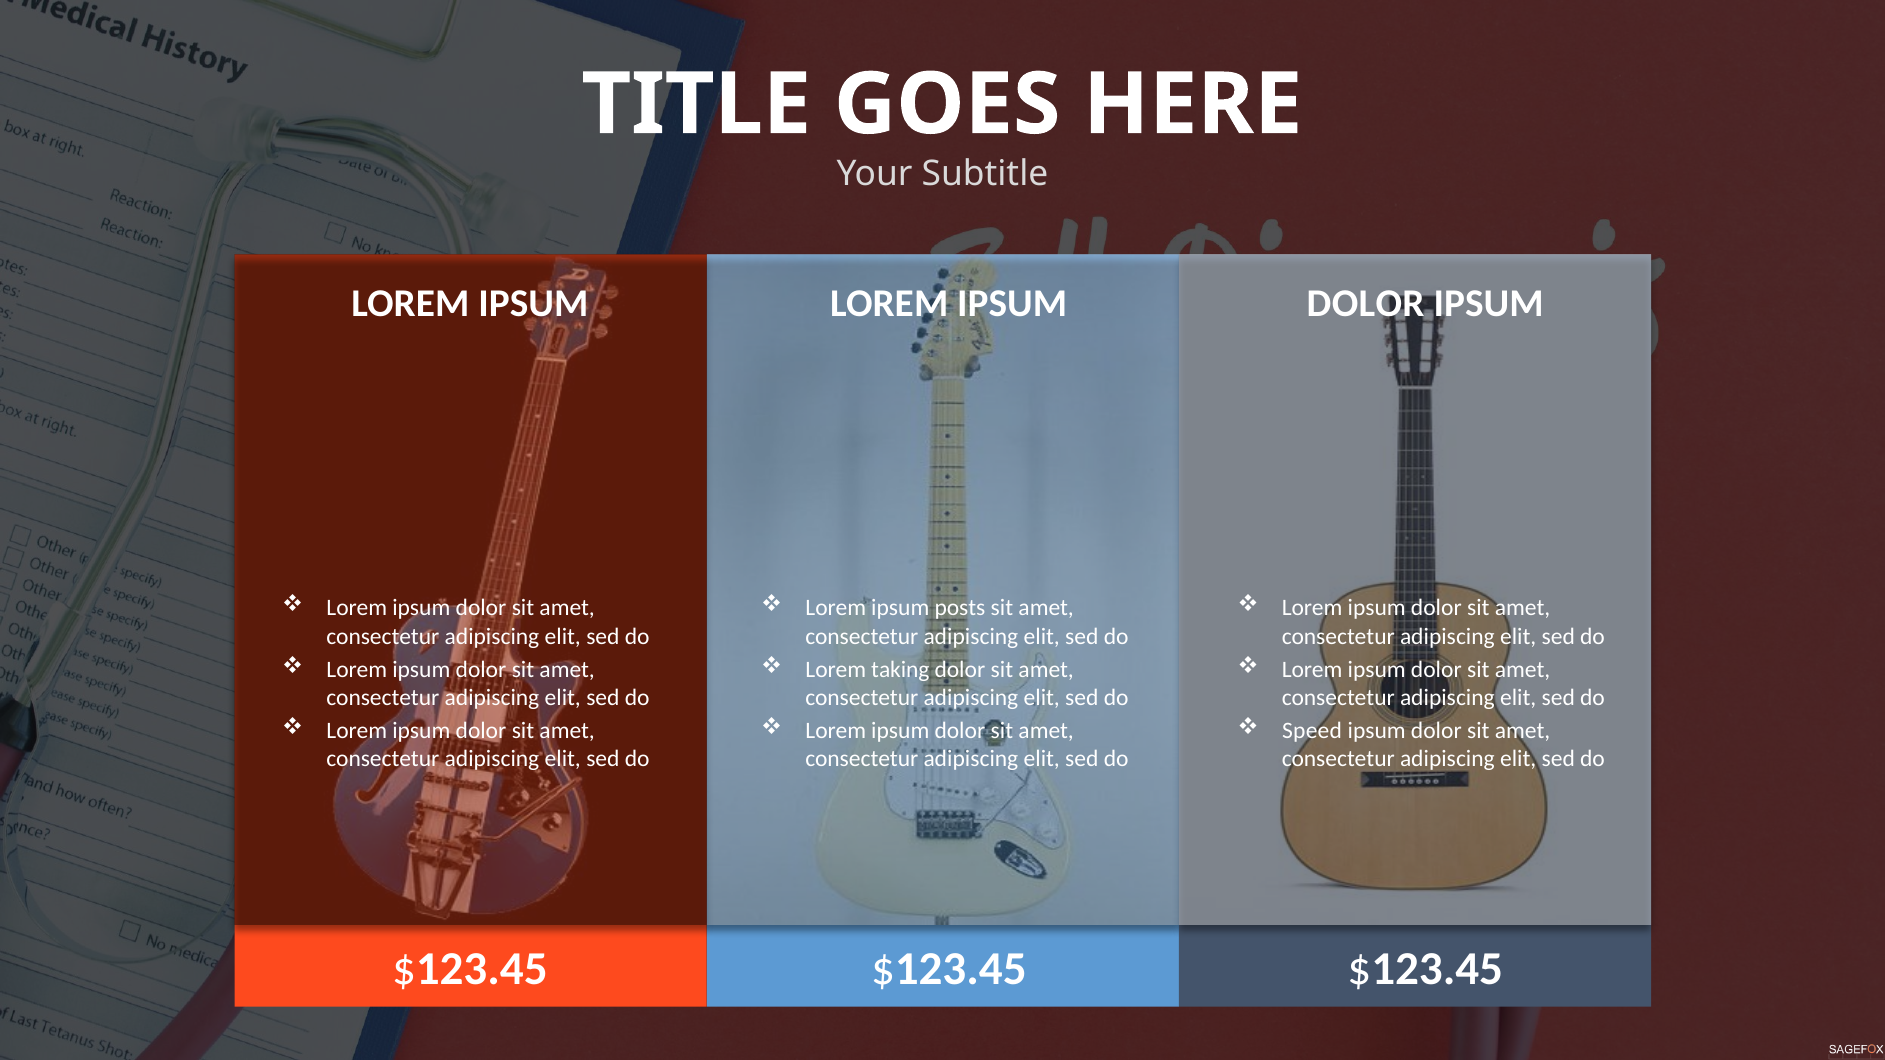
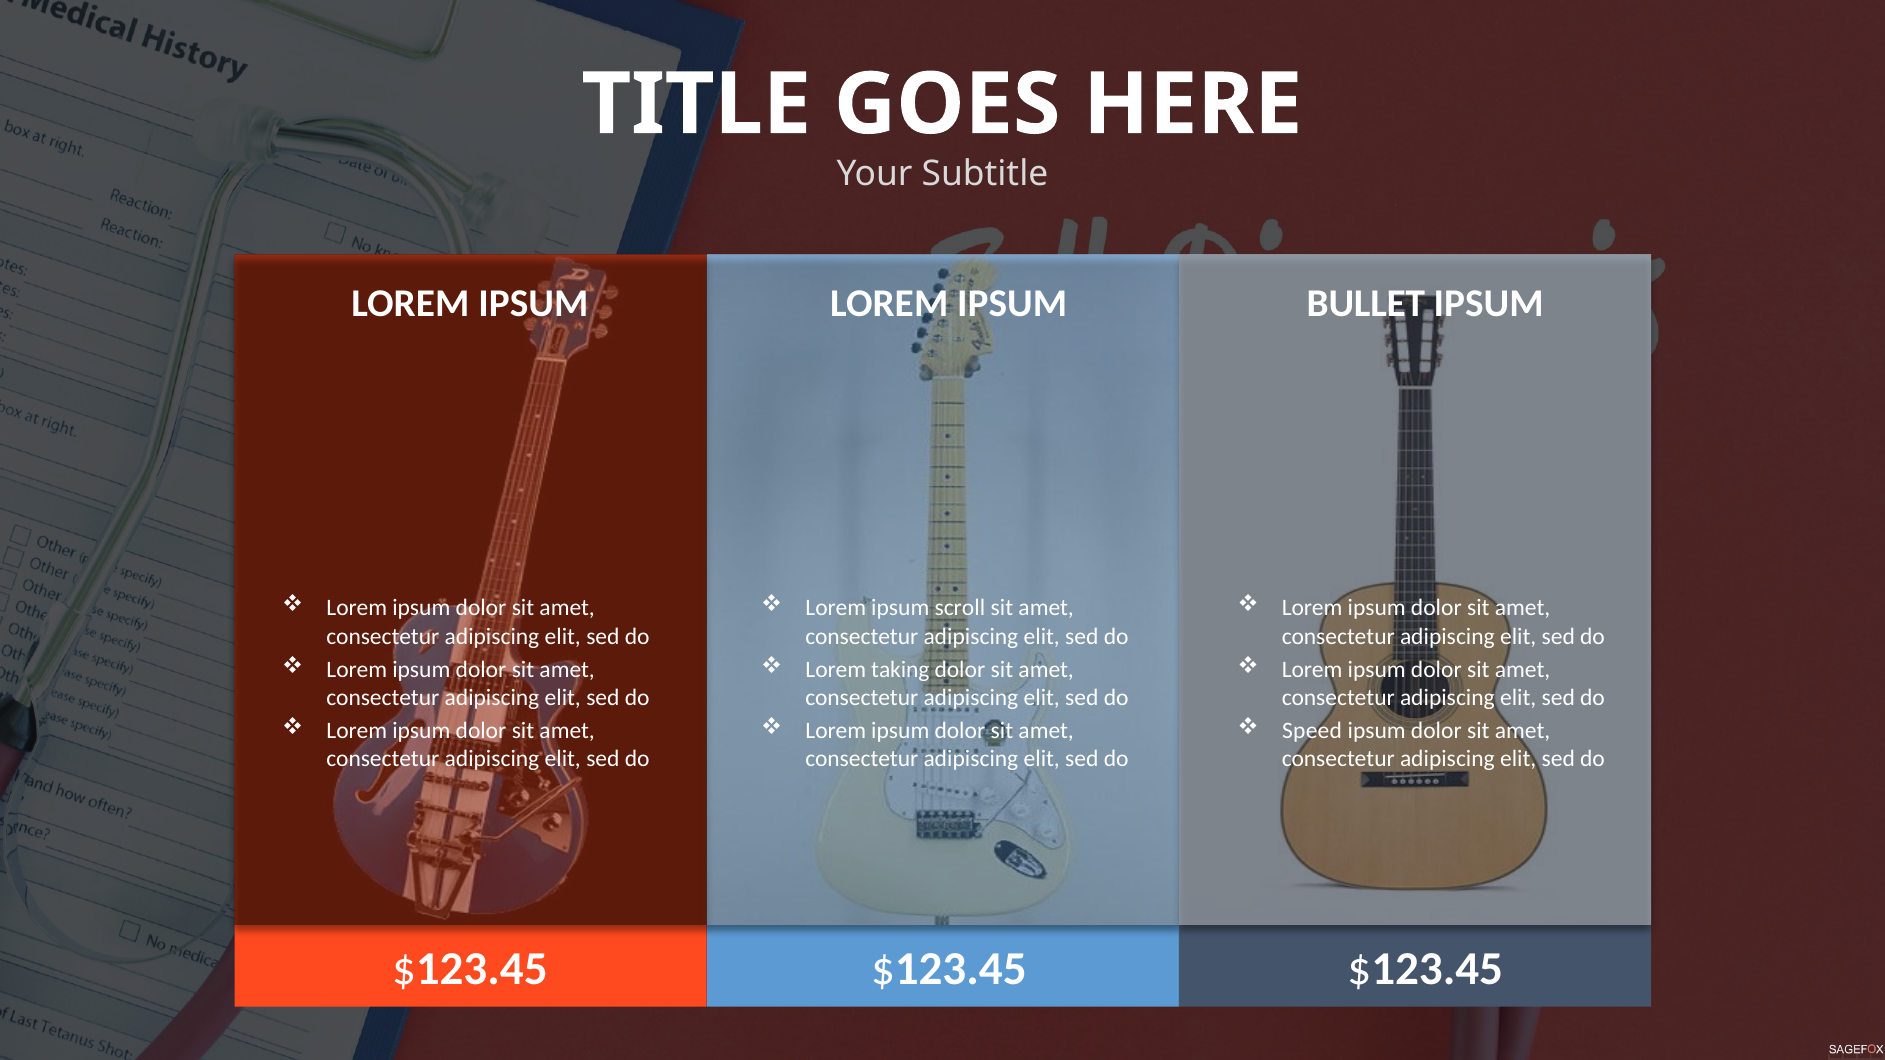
DOLOR at (1366, 303): DOLOR -> BULLET
posts: posts -> scroll
